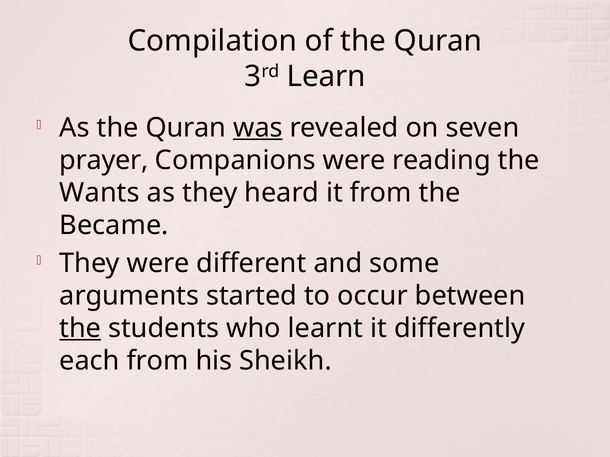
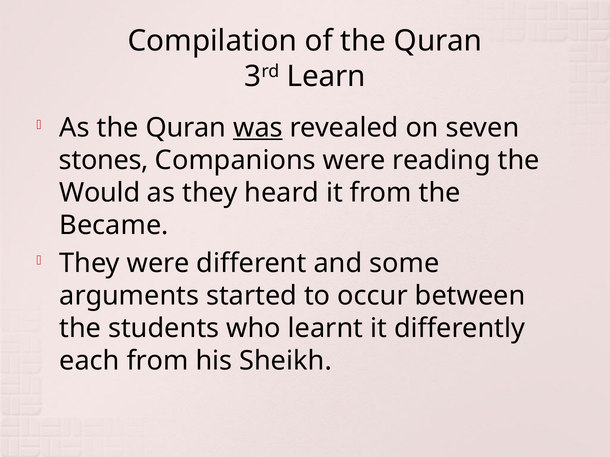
prayer: prayer -> stones
Wants: Wants -> Would
the at (80, 329) underline: present -> none
